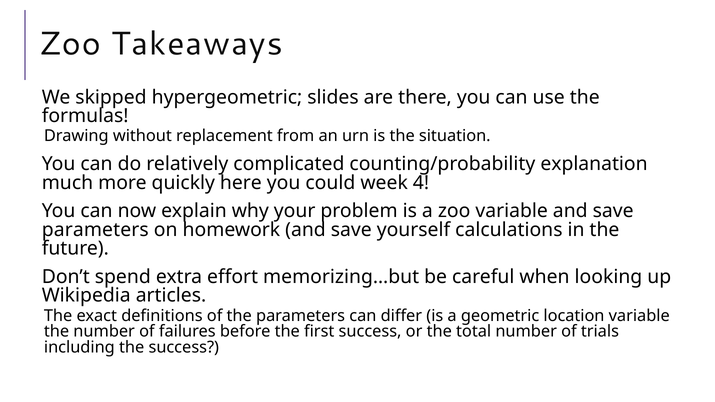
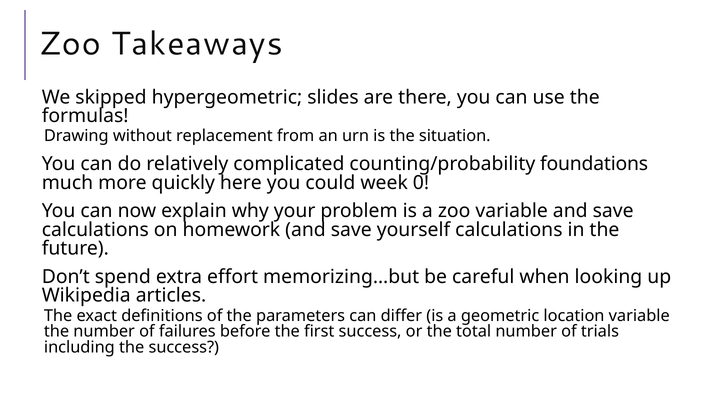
explanation: explanation -> foundations
4: 4 -> 0
parameters at (95, 230): parameters -> calculations
